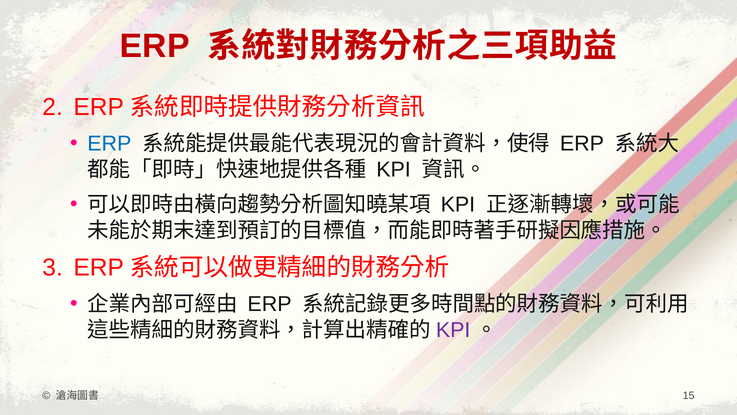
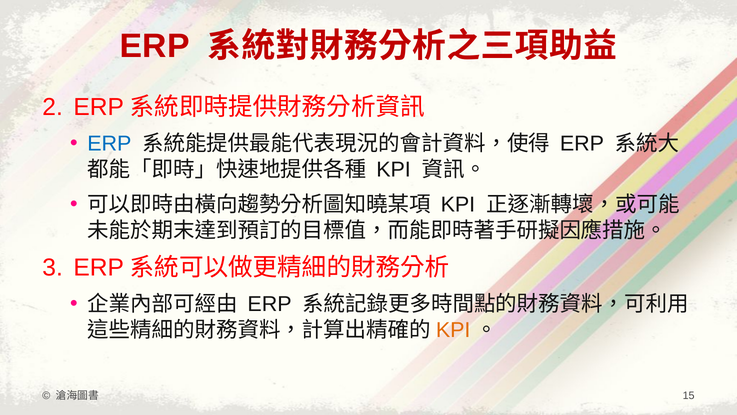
KPI at (453, 330) colour: purple -> orange
